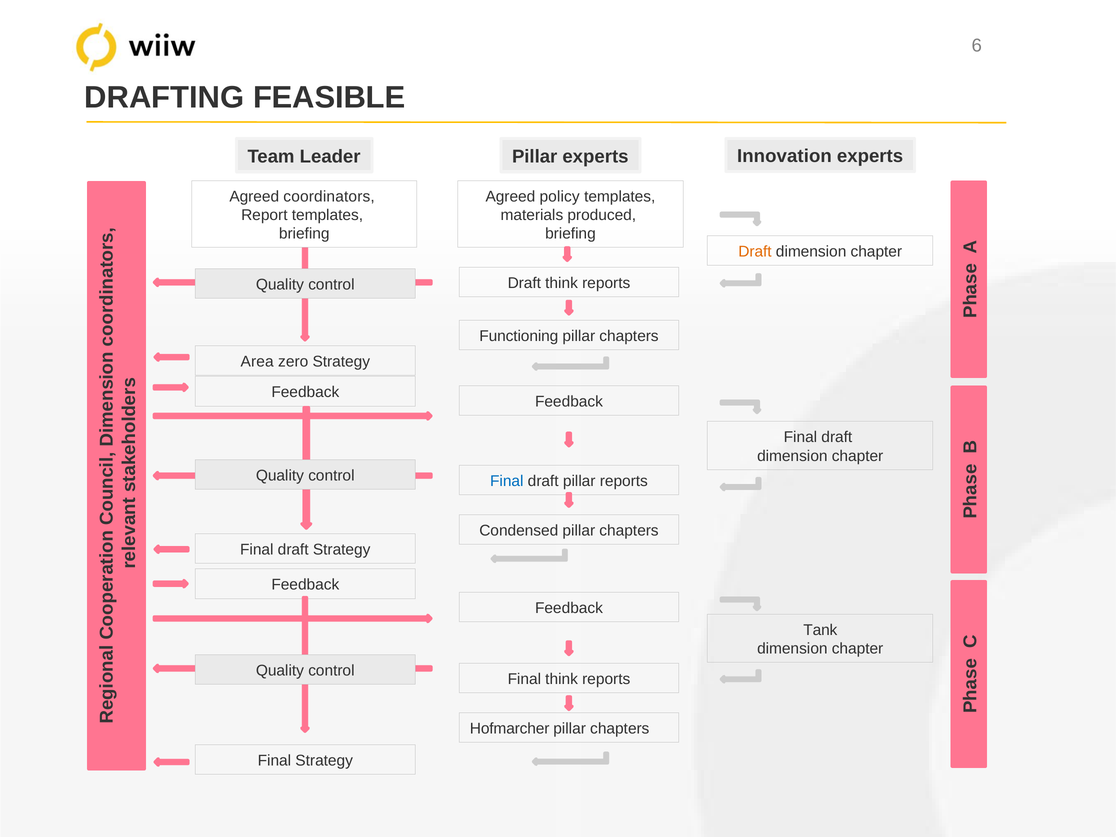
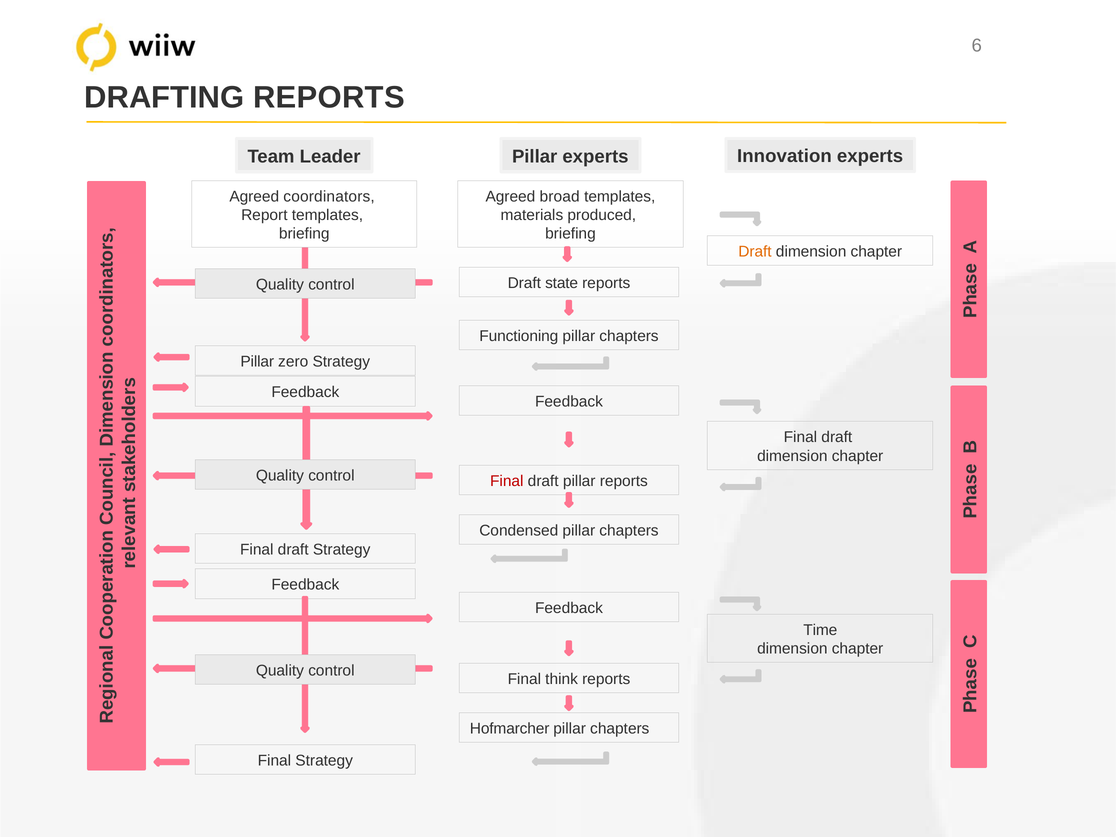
DRAFTING FEASIBLE: FEASIBLE -> REPORTS
policy: policy -> broad
Draft think: think -> state
Area at (257, 361): Area -> Pillar
Final at (507, 481) colour: blue -> red
Tank: Tank -> Time
